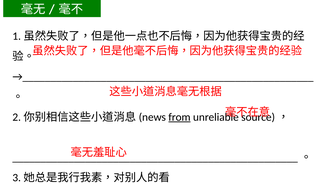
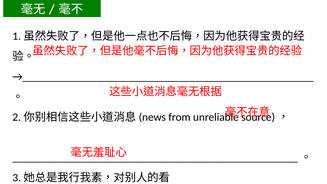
from underline: present -> none
